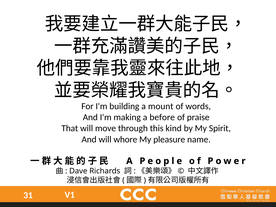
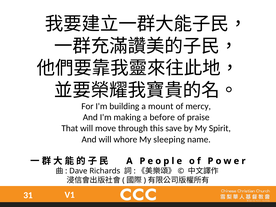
words: words -> mercy
kind: kind -> save
pleasure: pleasure -> sleeping
